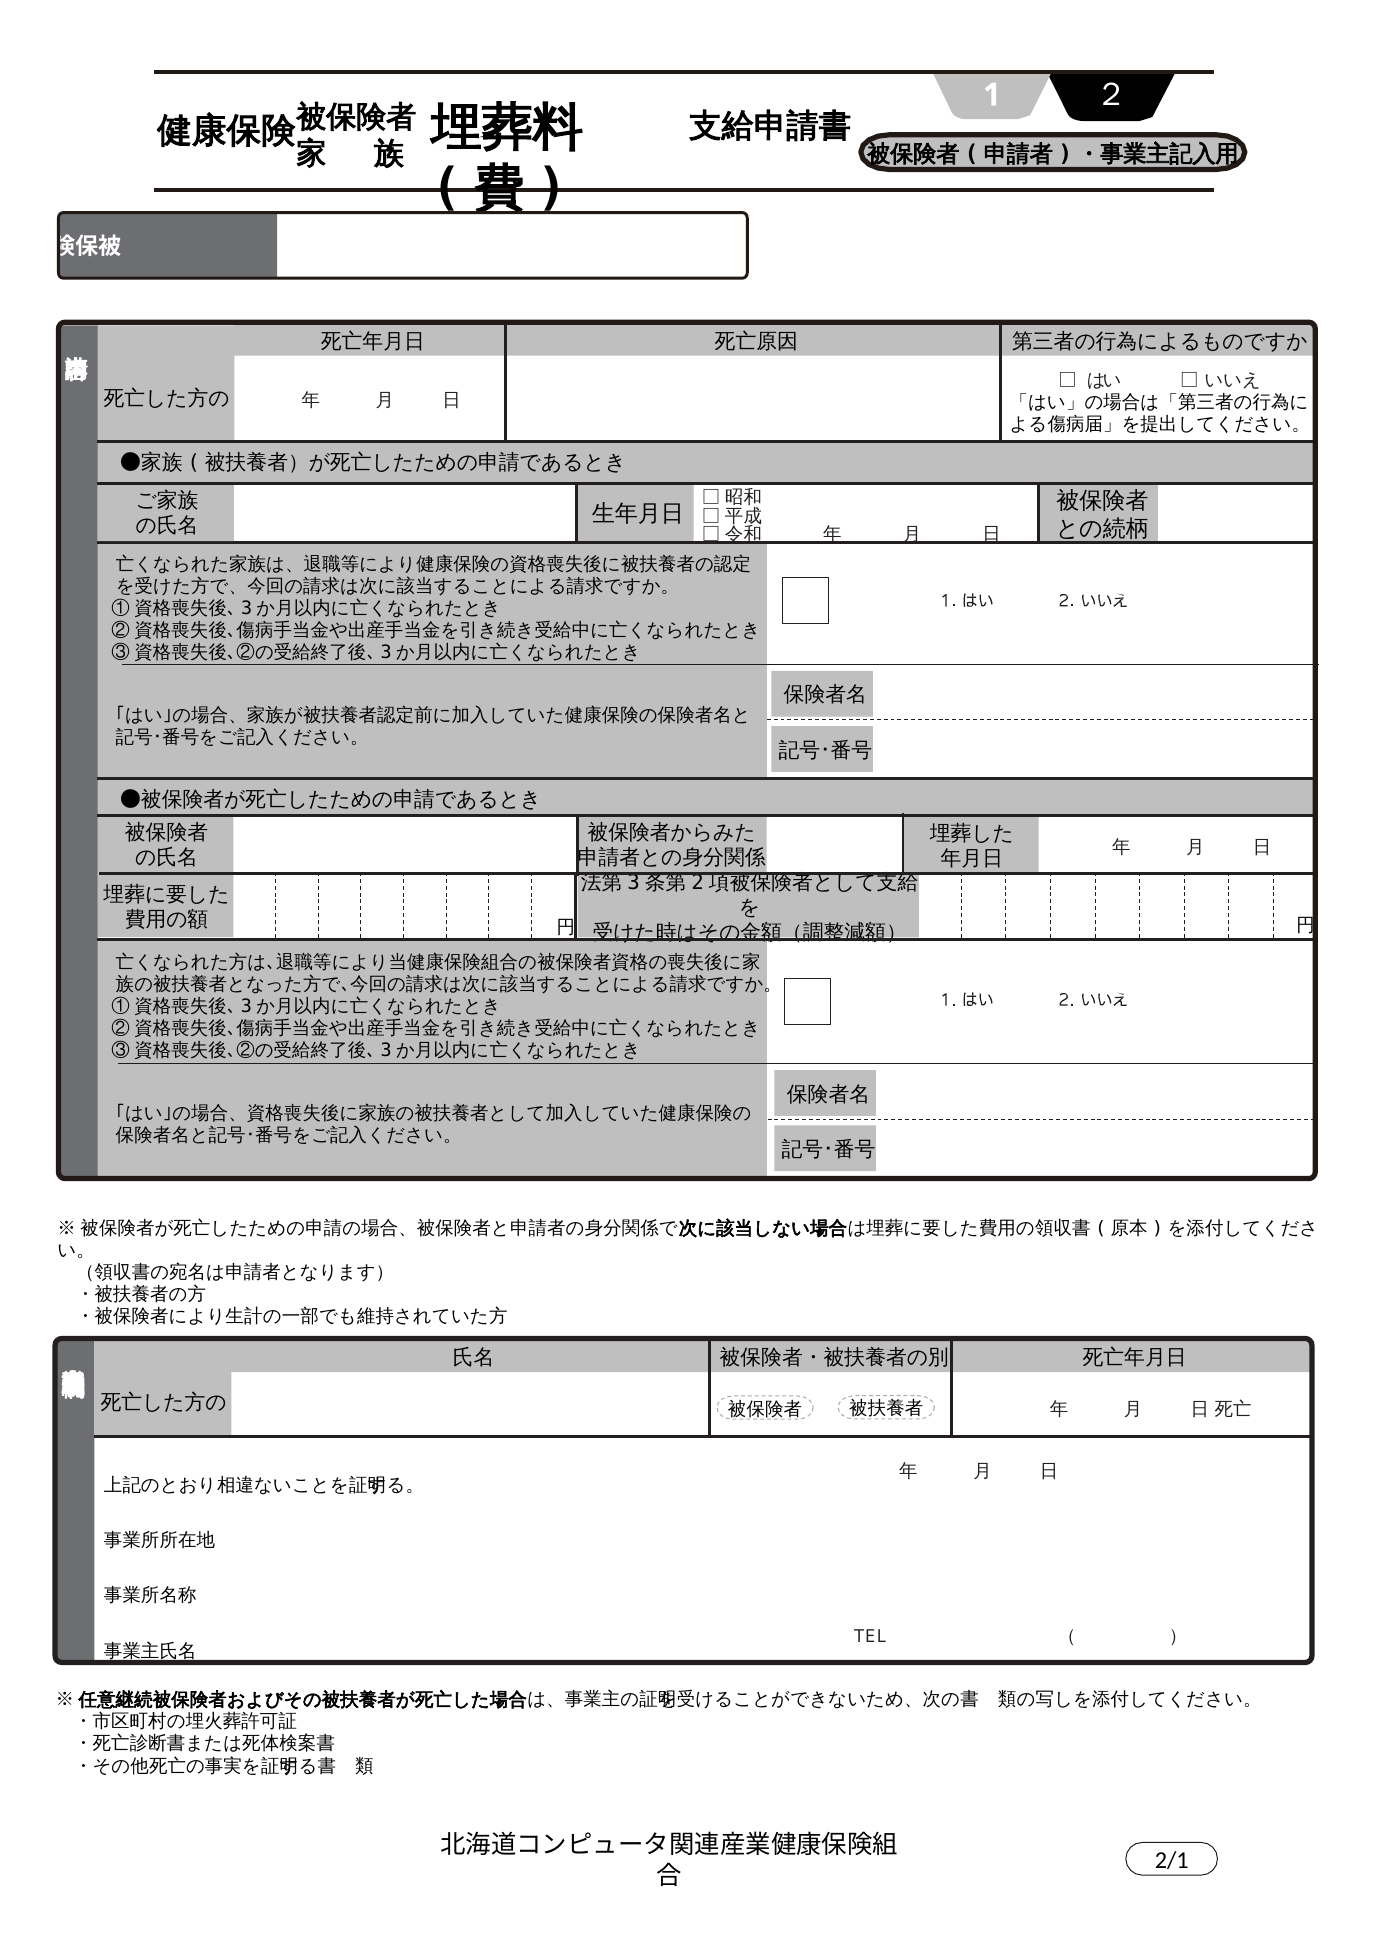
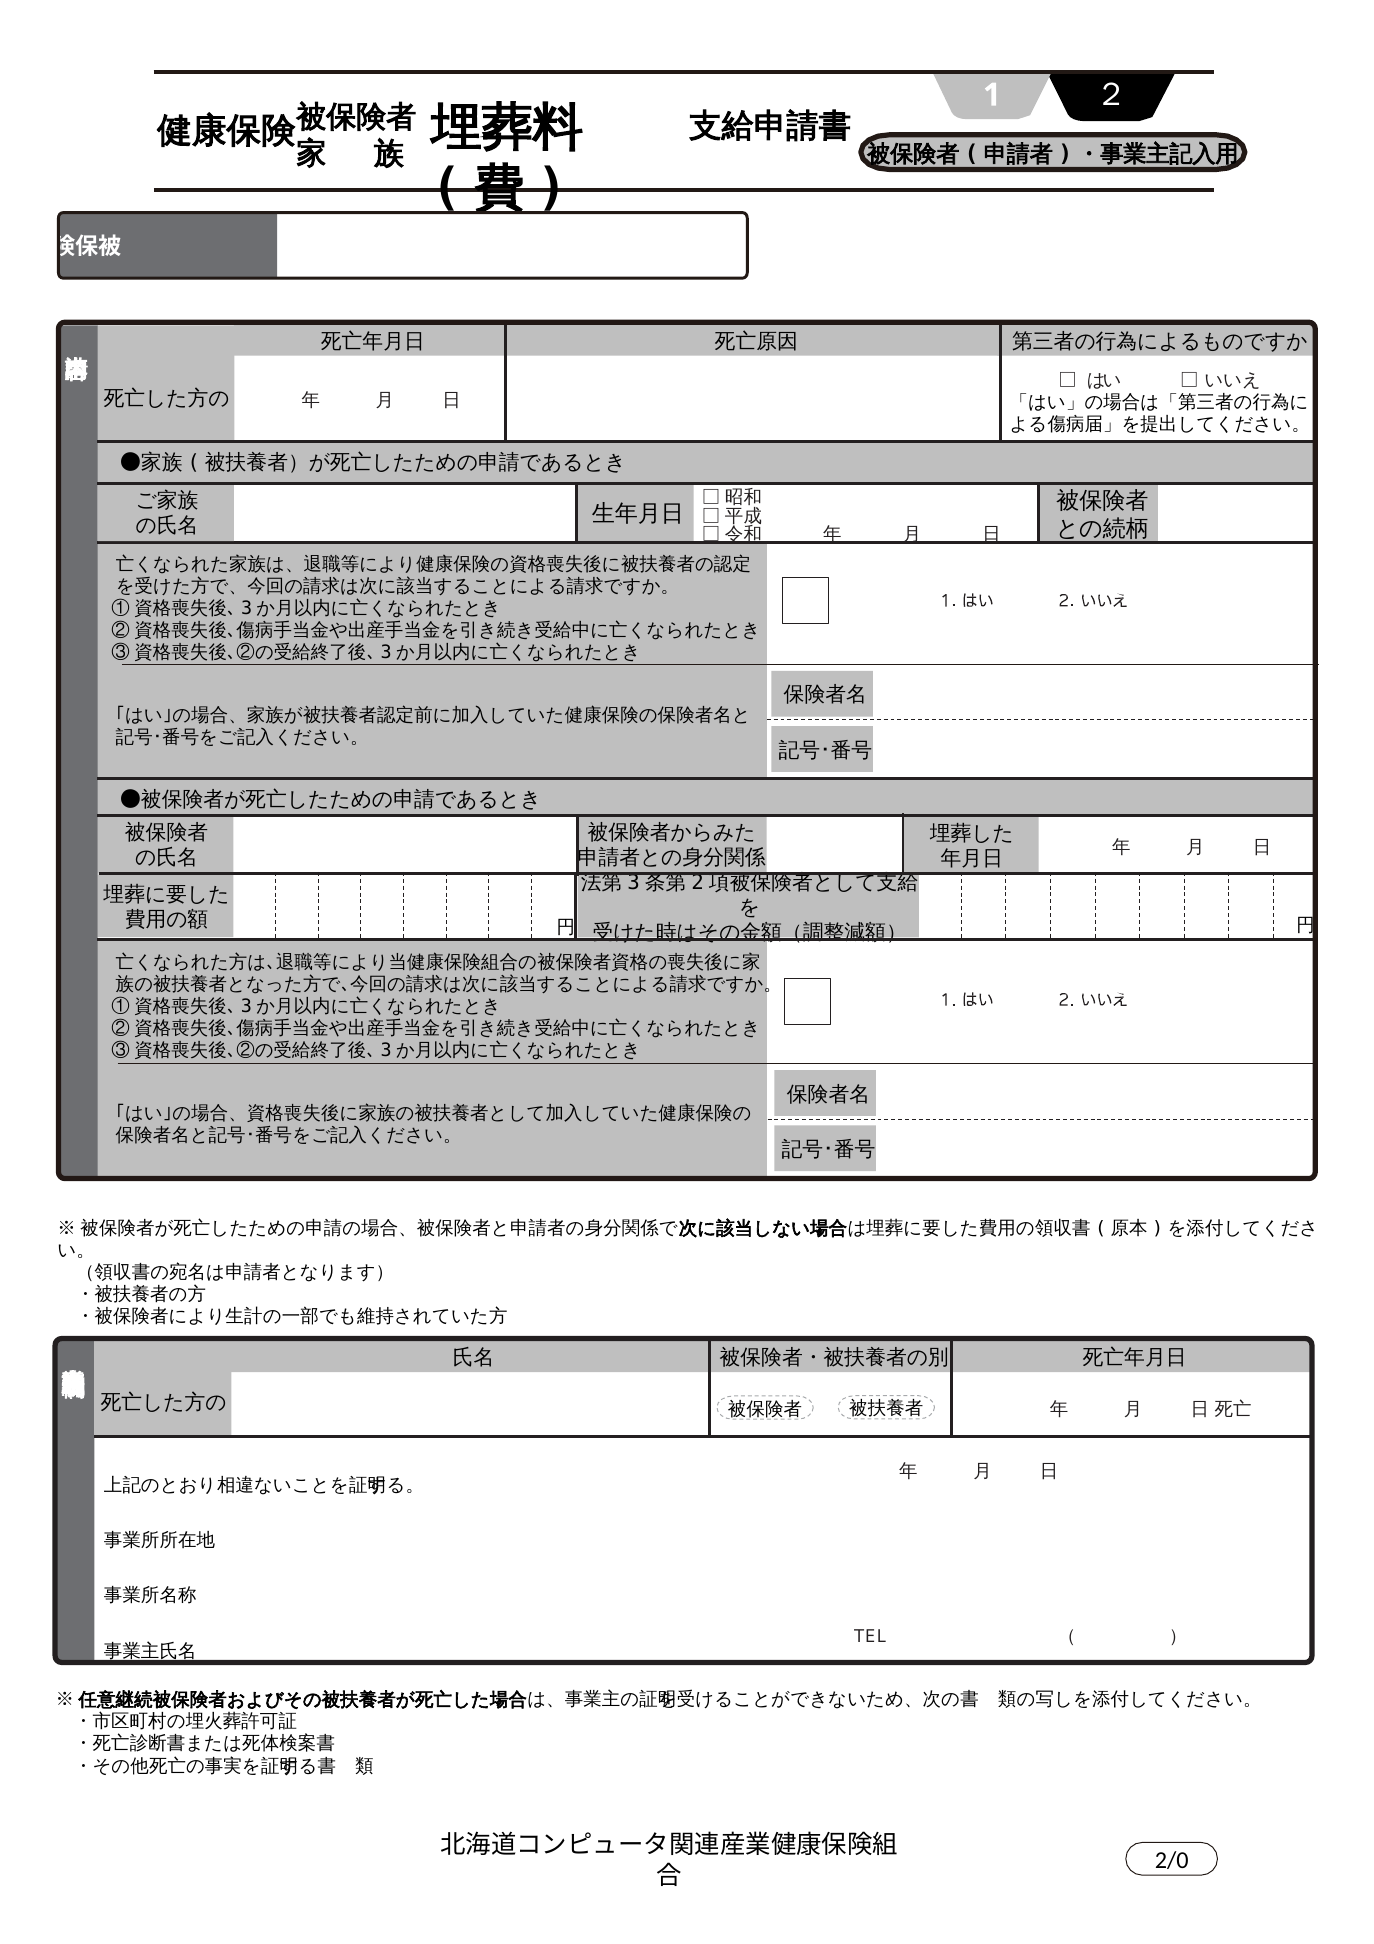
2/1: 2/1 -> 2/0
